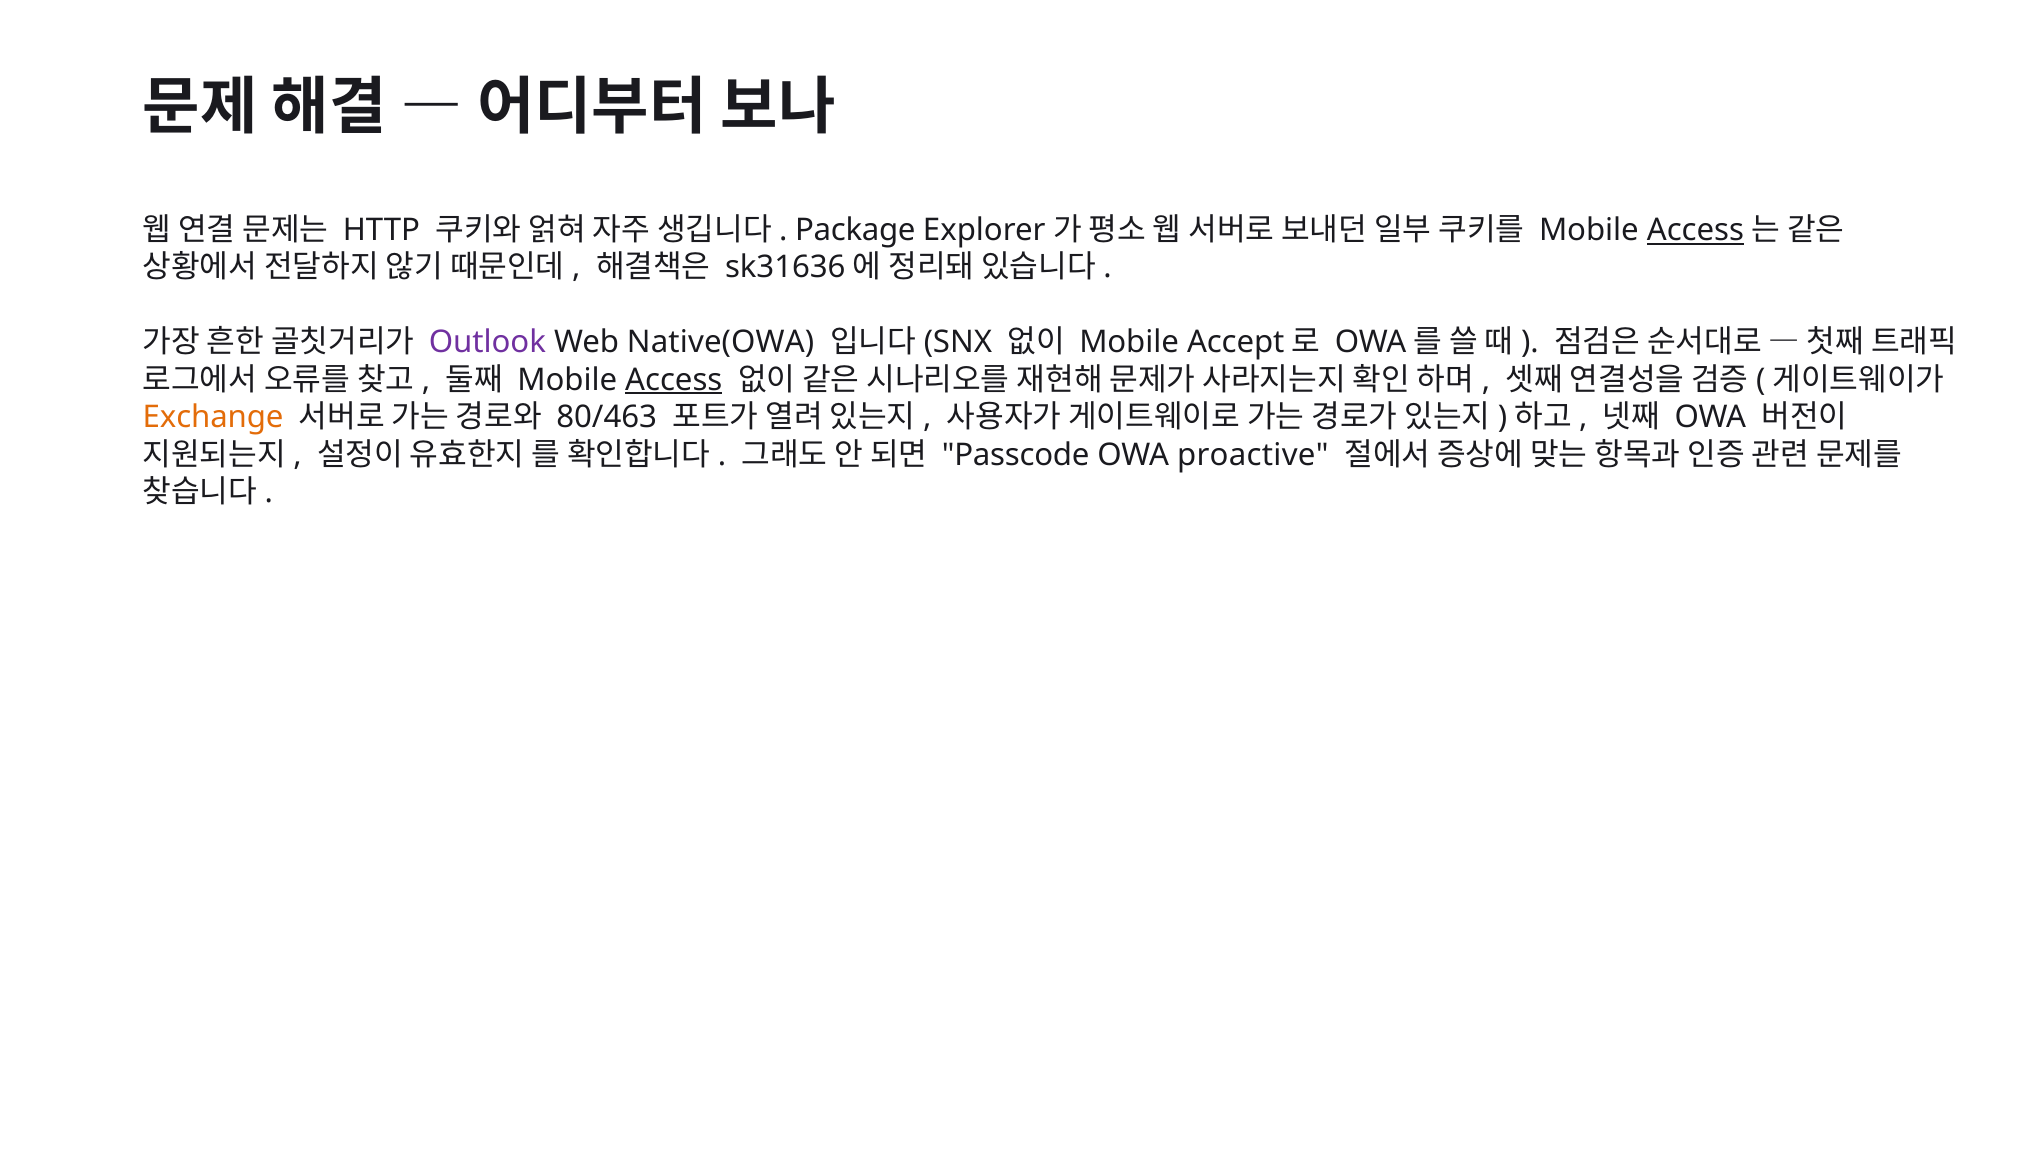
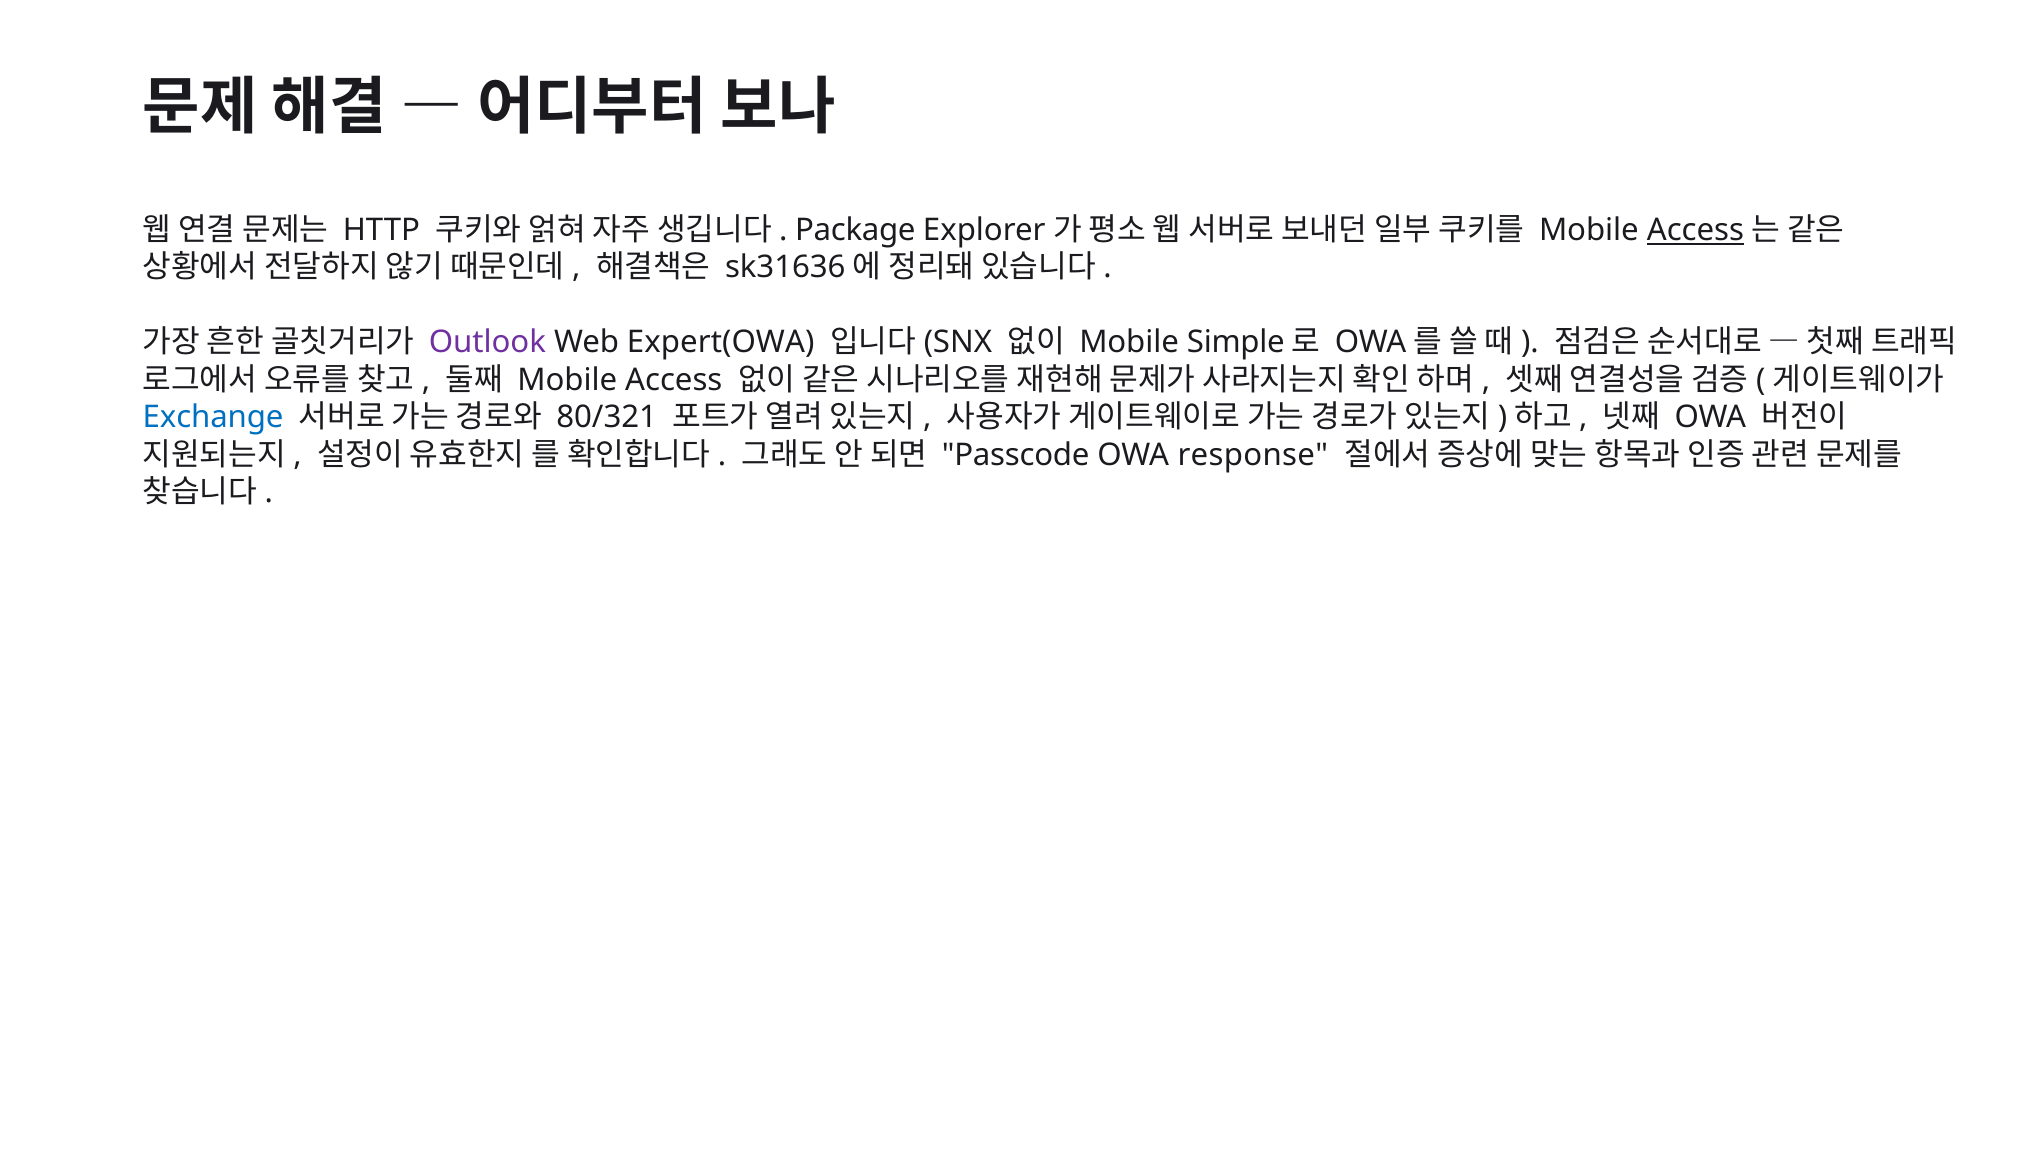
Native(OWA: Native(OWA -> Expert(OWA
Accept: Accept -> Simple
Access at (674, 380) underline: present -> none
Exchange colour: orange -> blue
80/463: 80/463 -> 80/321
proactive: proactive -> response
